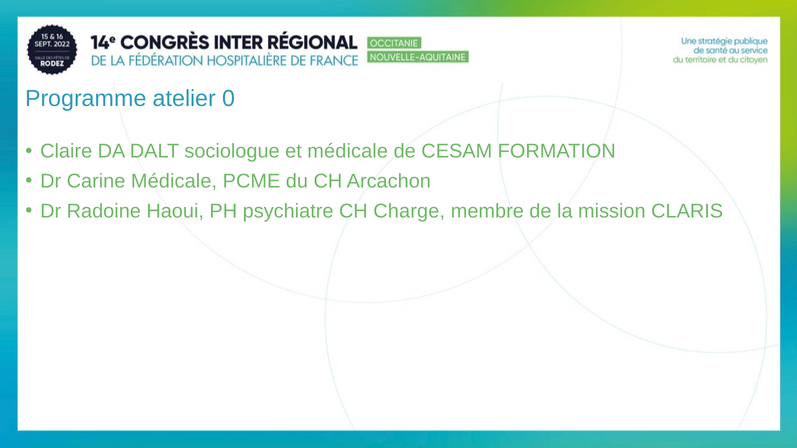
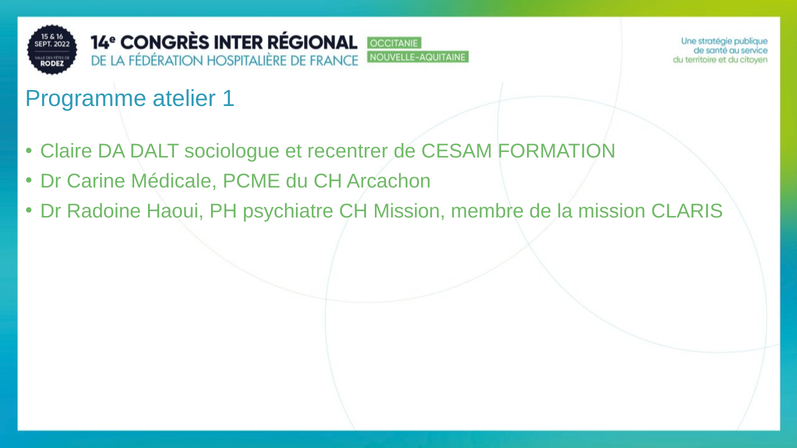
0: 0 -> 1
et médicale: médicale -> recentrer
CH Charge: Charge -> Mission
